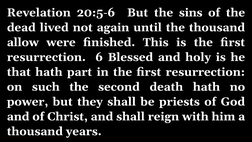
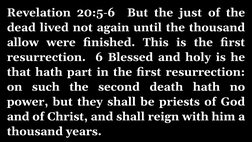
sins: sins -> just
